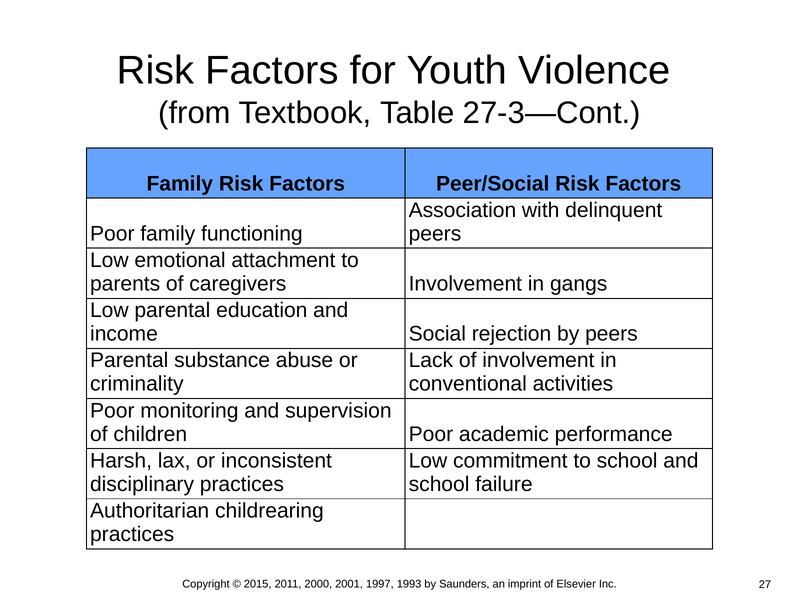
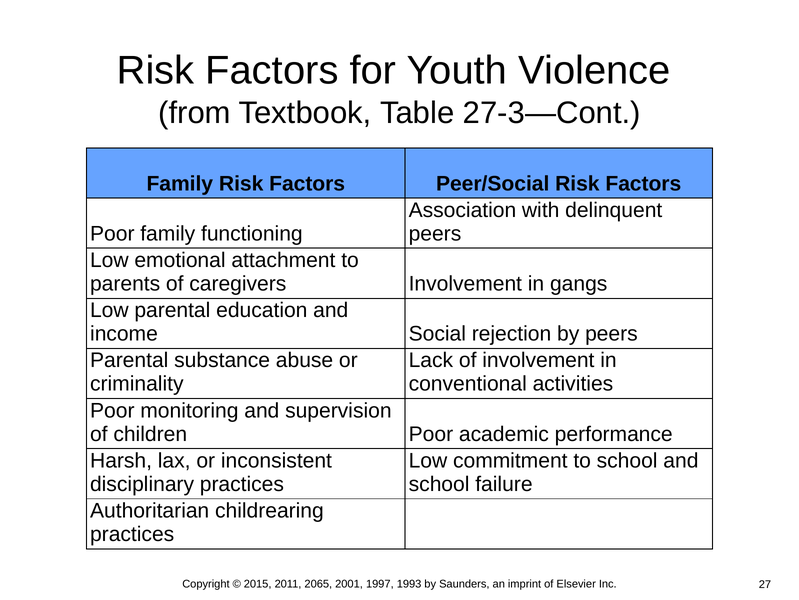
2000: 2000 -> 2065
